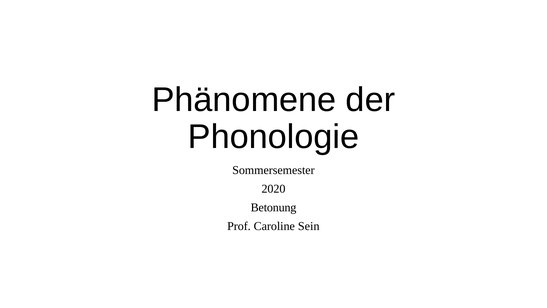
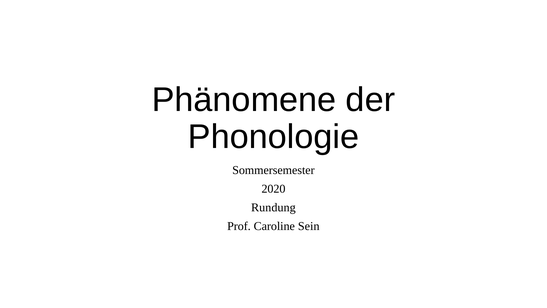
Betonung: Betonung -> Rundung
